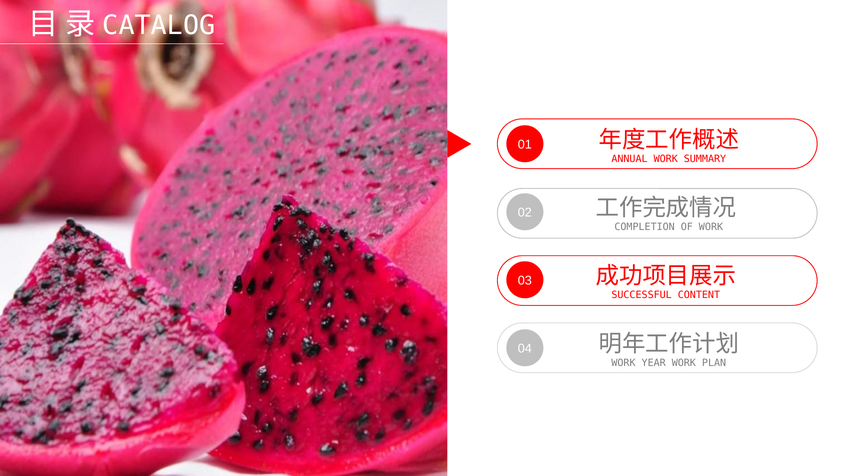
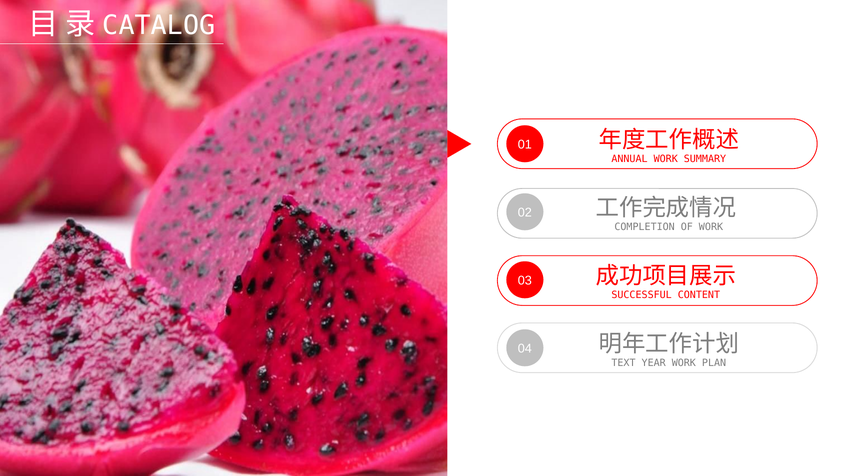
WORK at (623, 363): WORK -> TEXT
